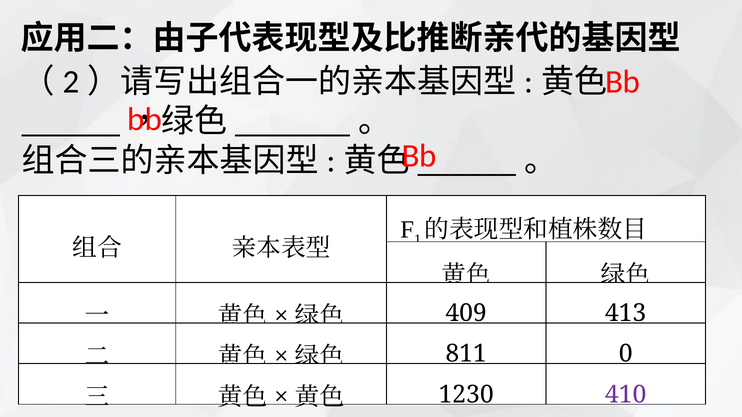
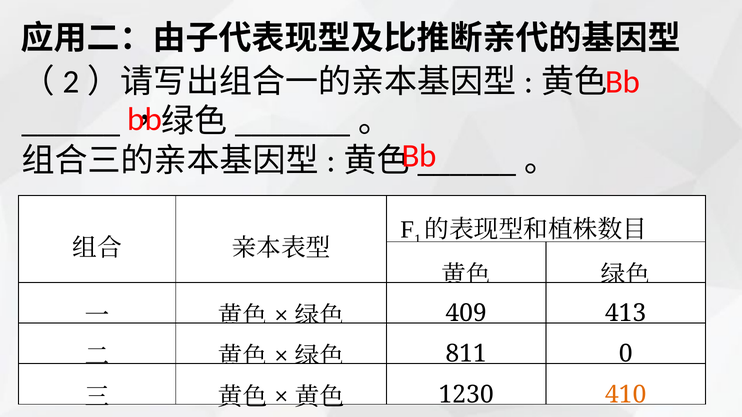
410 colour: purple -> orange
